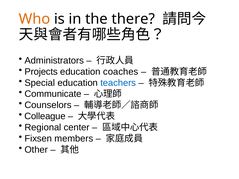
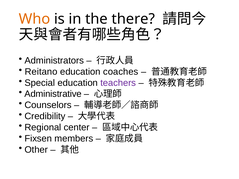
Projects: Projects -> Reitano
teachers colour: blue -> purple
Communicate: Communicate -> Administrative
Colleague: Colleague -> Credibility
